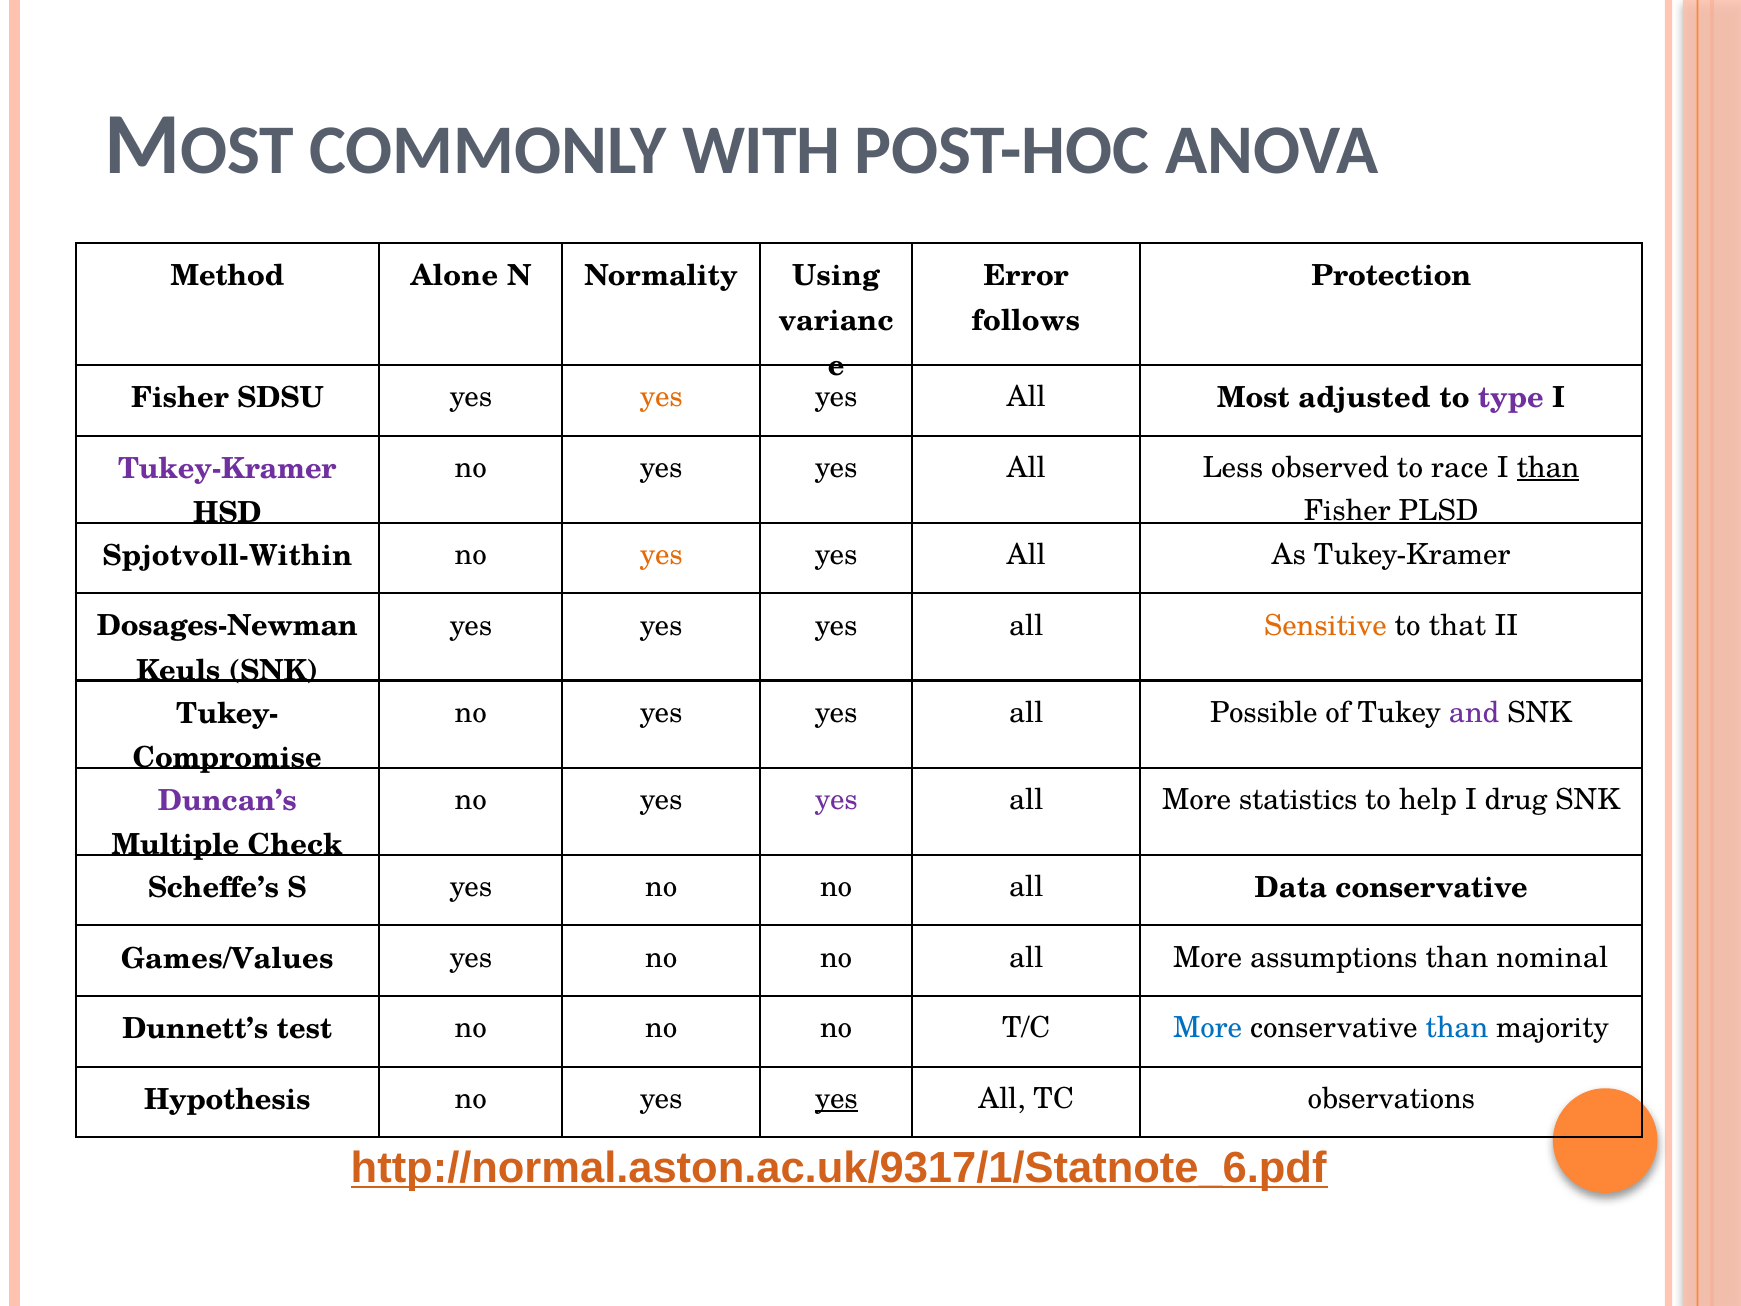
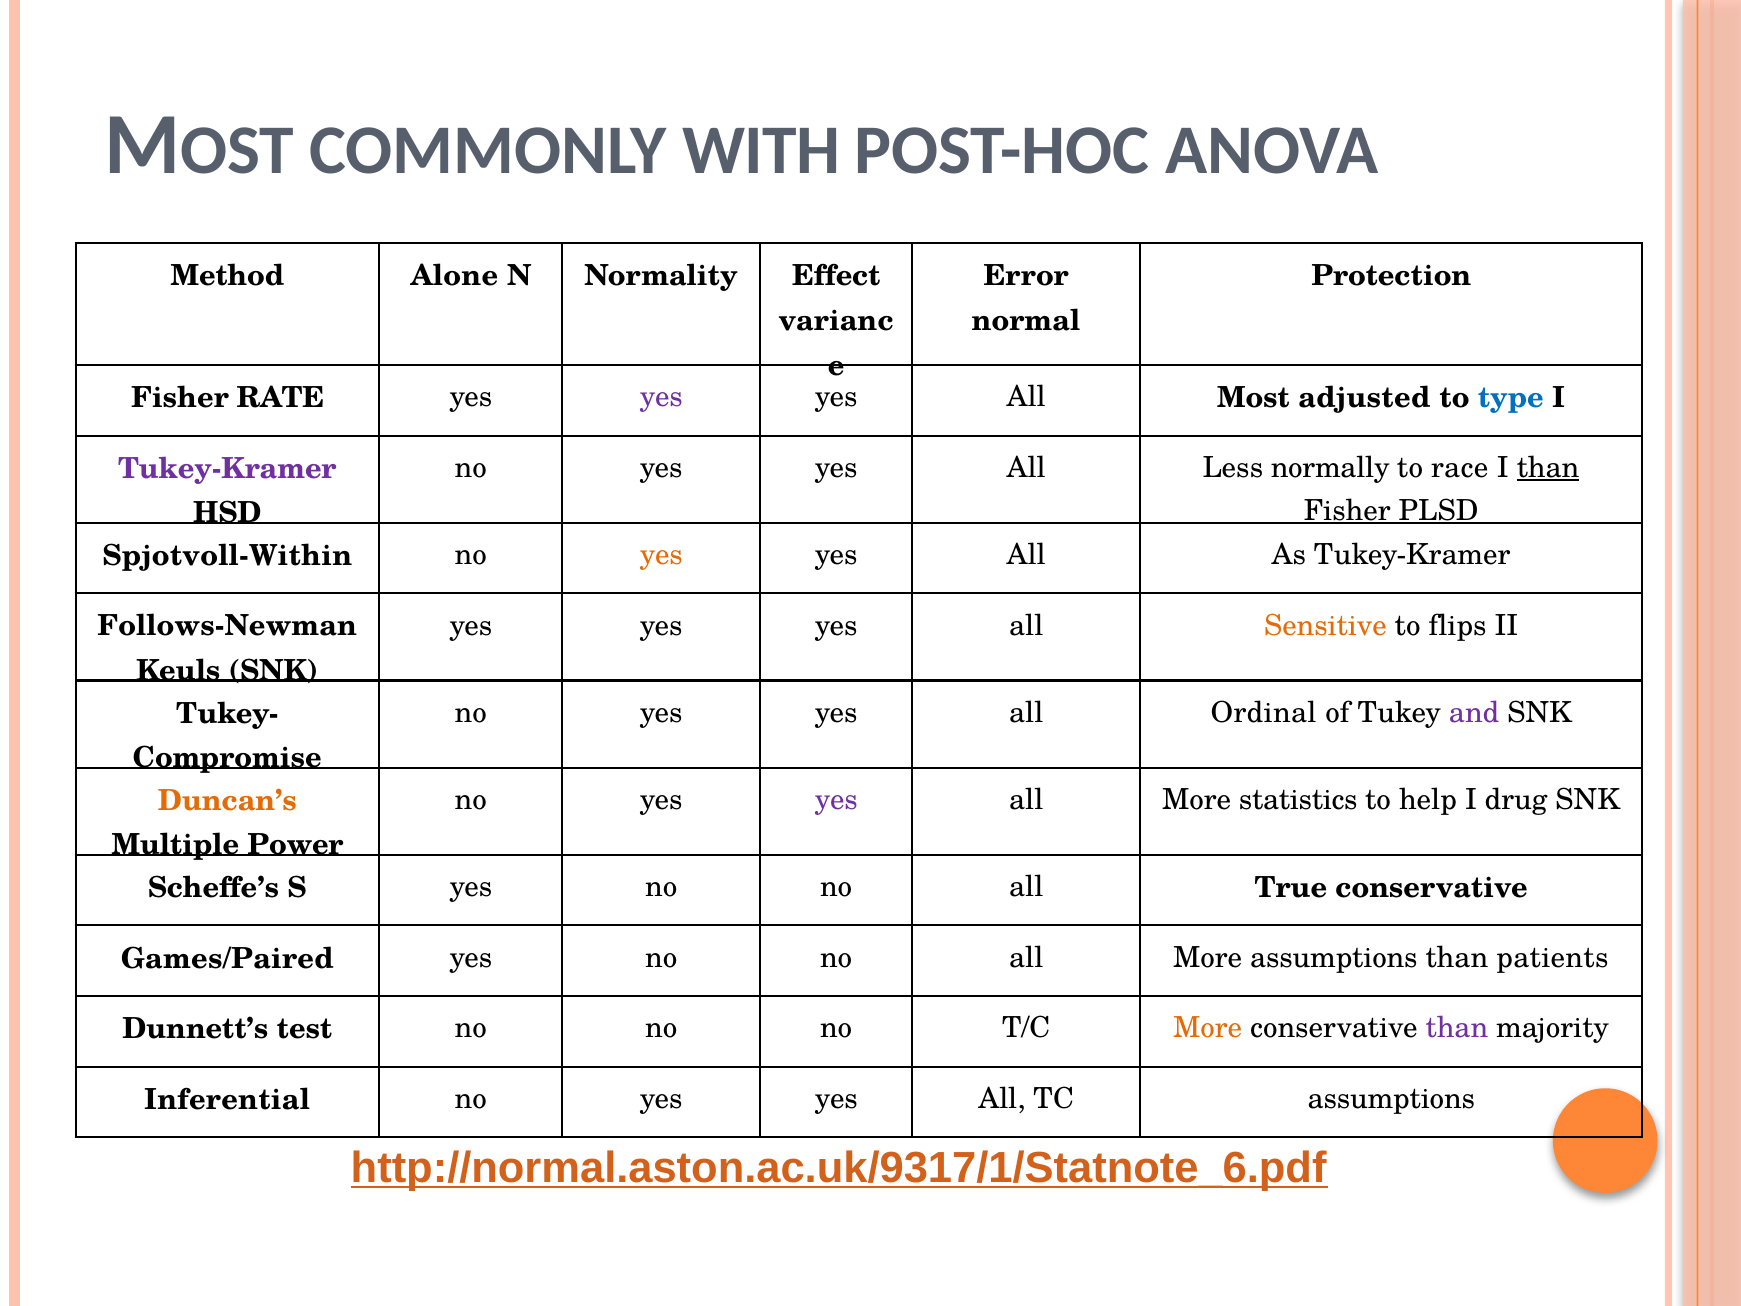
Using: Using -> Effect
follows: follows -> normal
SDSU: SDSU -> RATE
yes at (661, 397) colour: orange -> purple
type colour: purple -> blue
observed: observed -> normally
that: that -> flips
Dosages-Newman: Dosages-Newman -> Follows-Newman
Possible: Possible -> Ordinal
Duncan’s colour: purple -> orange
Check: Check -> Power
Data: Data -> True
Games/Values: Games/Values -> Games/Paired
nominal: nominal -> patients
More at (1208, 1028) colour: blue -> orange
than at (1457, 1028) colour: blue -> purple
Hypothesis: Hypothesis -> Inferential
yes at (836, 1099) underline: present -> none
TC observations: observations -> assumptions
